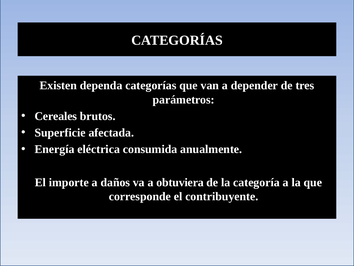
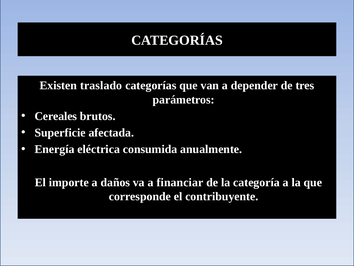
dependa: dependa -> traslado
obtuviera: obtuviera -> financiar
